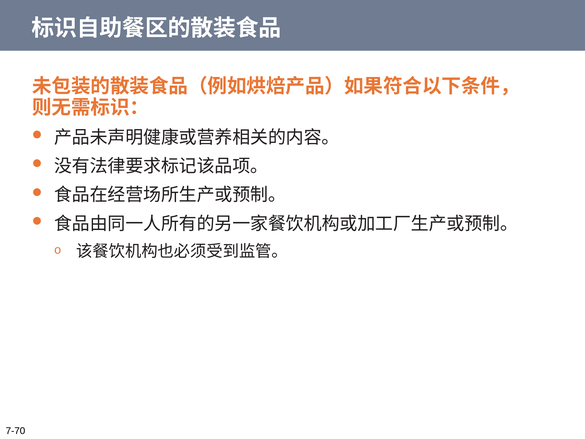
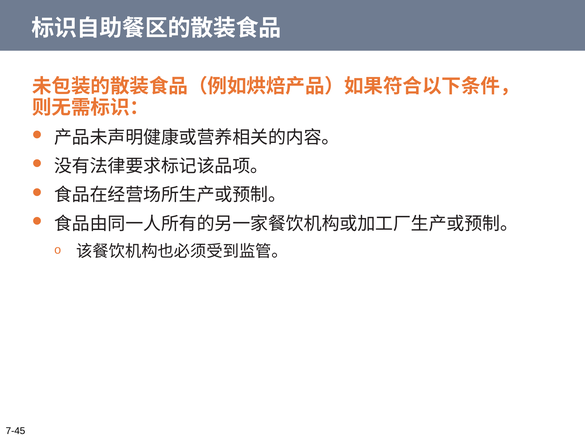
7-70: 7-70 -> 7-45
